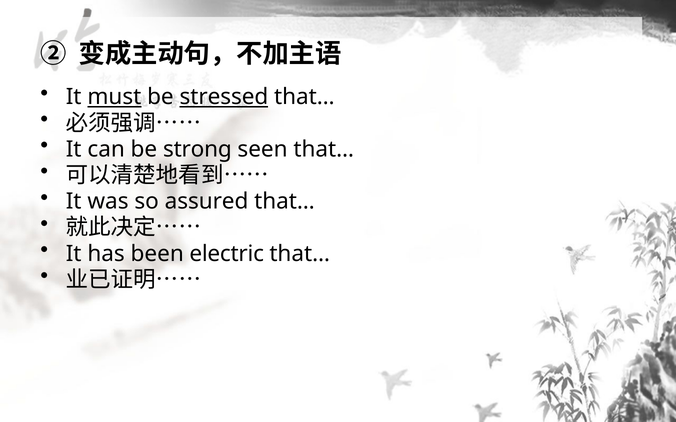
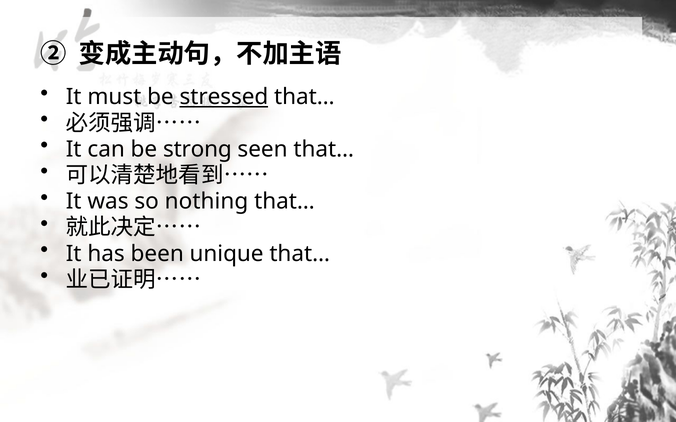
must underline: present -> none
assured: assured -> nothing
electric: electric -> unique
